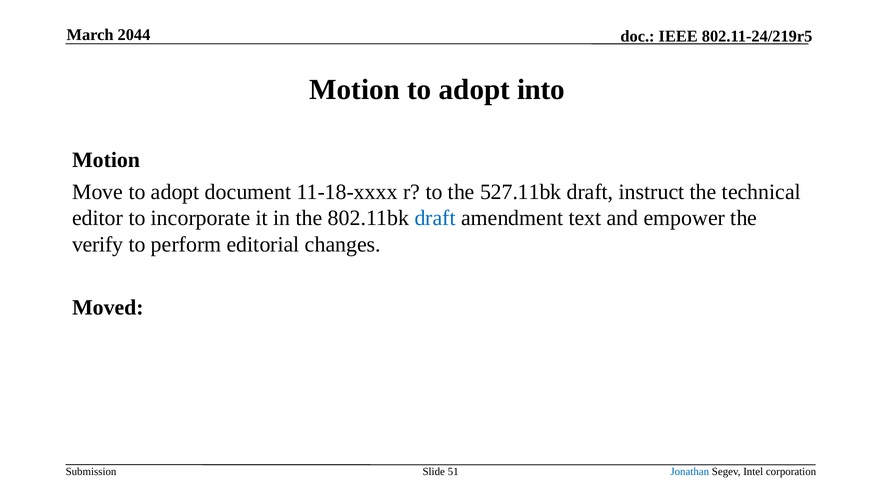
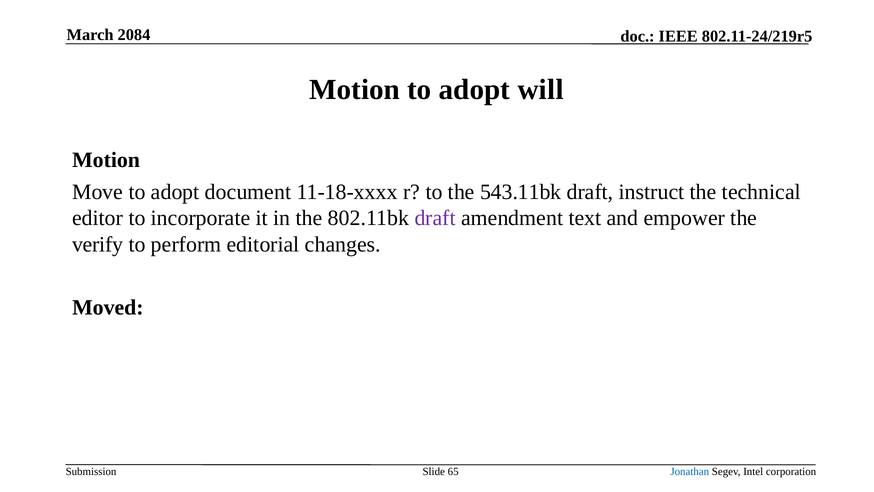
2044: 2044 -> 2084
into: into -> will
527.11bk: 527.11bk -> 543.11bk
draft at (435, 218) colour: blue -> purple
51: 51 -> 65
